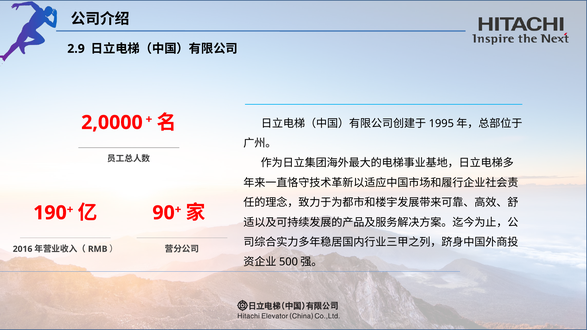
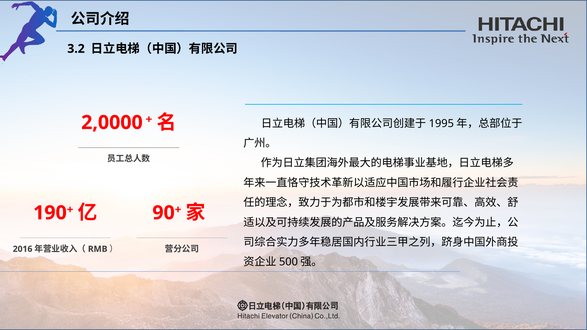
2.9: 2.9 -> 3.2
